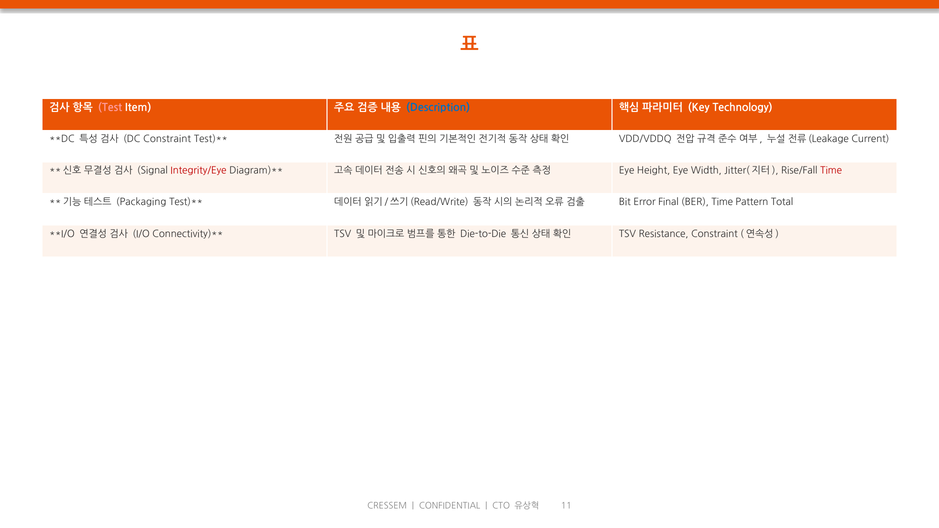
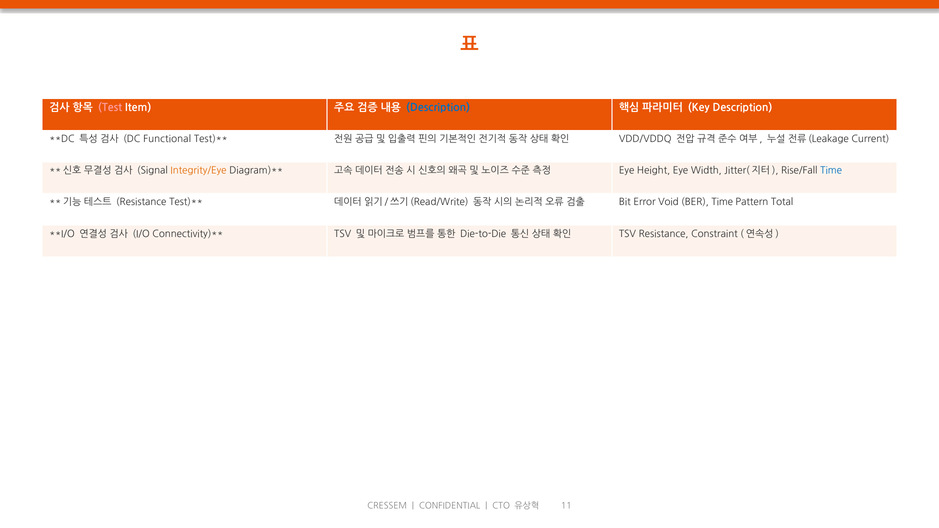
Key Technology: Technology -> Description
DC Constraint: Constraint -> Functional
Integrity/Eye colour: red -> orange
Time at (831, 171) colour: red -> blue
Packaging at (141, 202): Packaging -> Resistance
Final: Final -> Void
